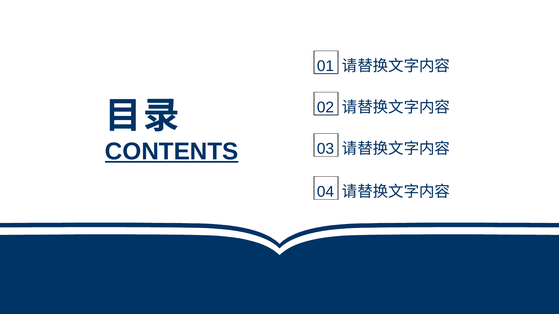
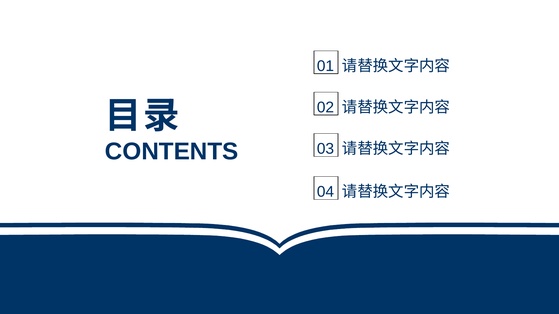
CONTENTS underline: present -> none
